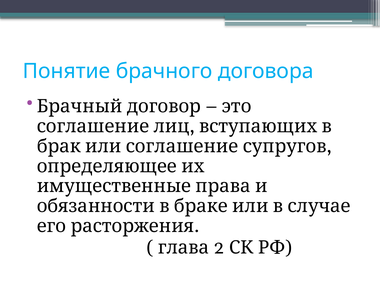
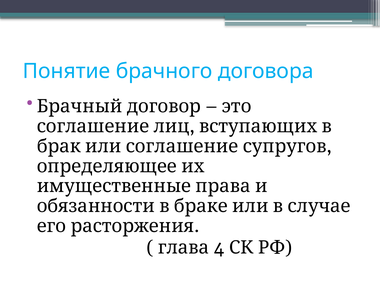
2: 2 -> 4
